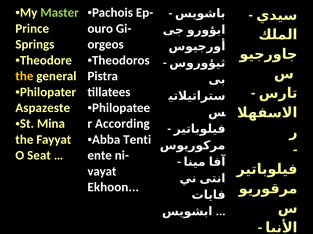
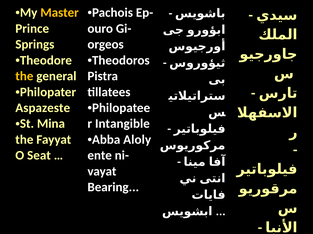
Master colour: light green -> yellow
According: According -> Intangible
Tenti: Tenti -> Aloly
Ekhoon: Ekhoon -> Bearing
